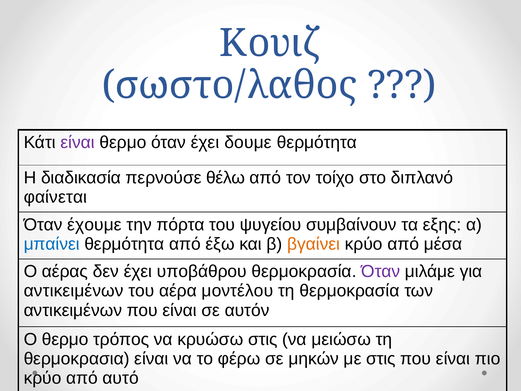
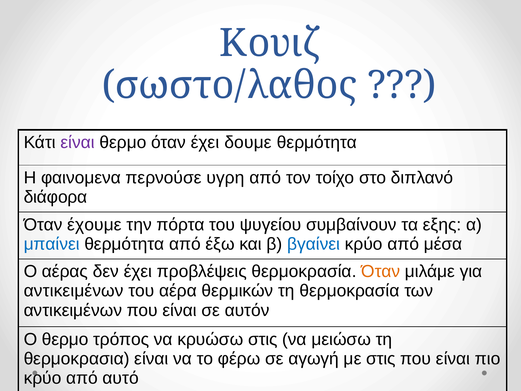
διαδικασία: διαδικασία -> φαινομενα
θέλω: θέλω -> υγρη
φαίνεται: φαίνεται -> διάφορα
βγαίνει colour: orange -> blue
υποβάθρου: υποβάθρου -> προβλέψεις
Όταν at (381, 271) colour: purple -> orange
μοντέλου: μοντέλου -> θερμικών
μηκών: μηκών -> αγωγή
